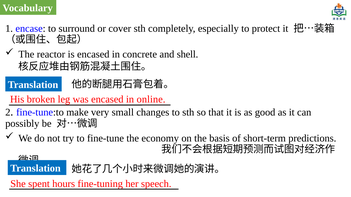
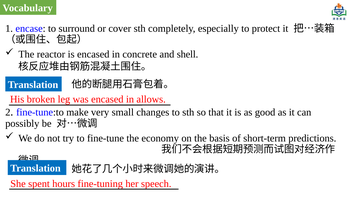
online: online -> allows
